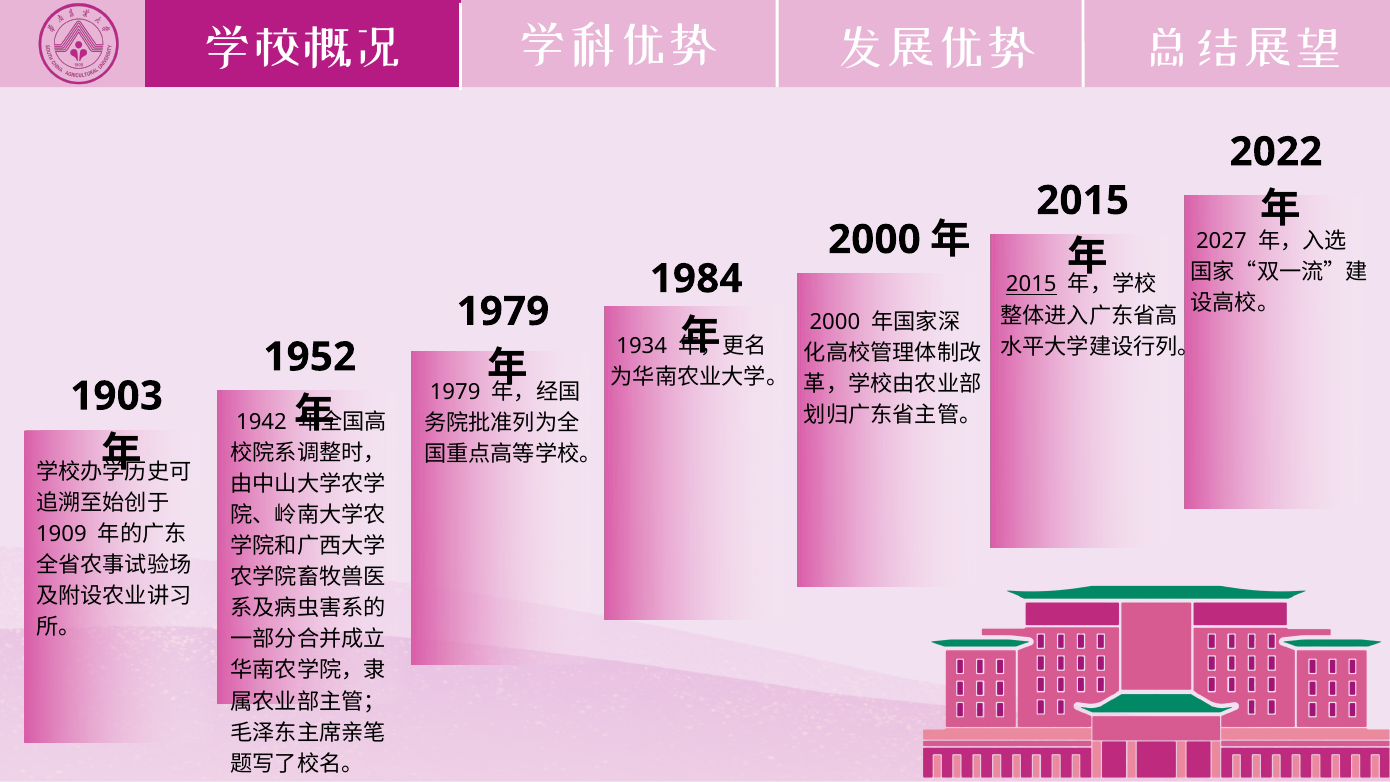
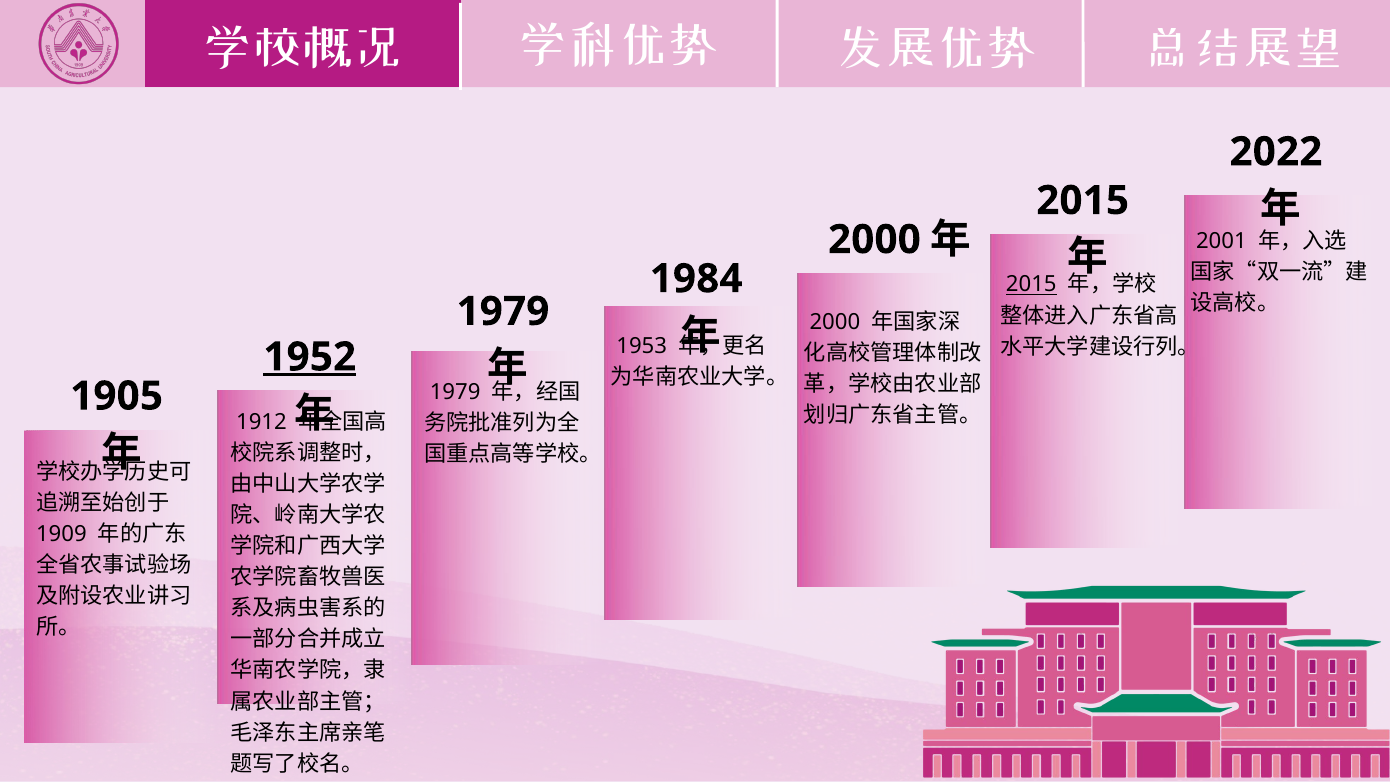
2027: 2027 -> 2001
1934: 1934 -> 1953
1952 underline: none -> present
1903: 1903 -> 1905
1942: 1942 -> 1912
